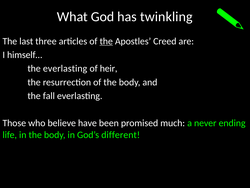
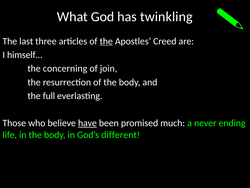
the everlasting: everlasting -> concerning
heir: heir -> join
fall: fall -> full
have underline: none -> present
